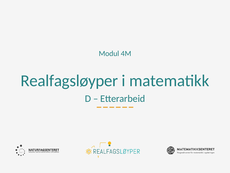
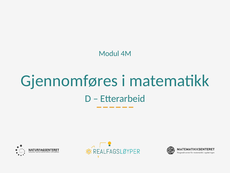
Realfagsløyper: Realfagsløyper -> Gjennomføres
